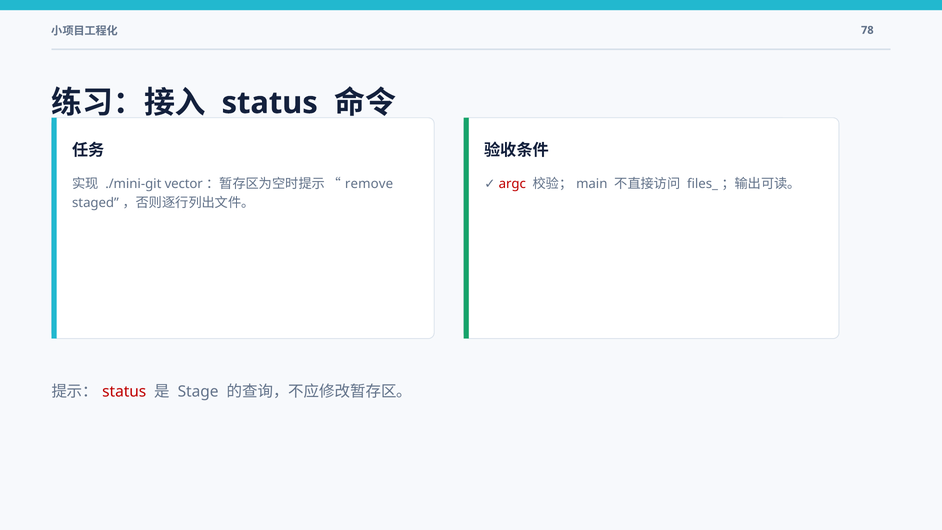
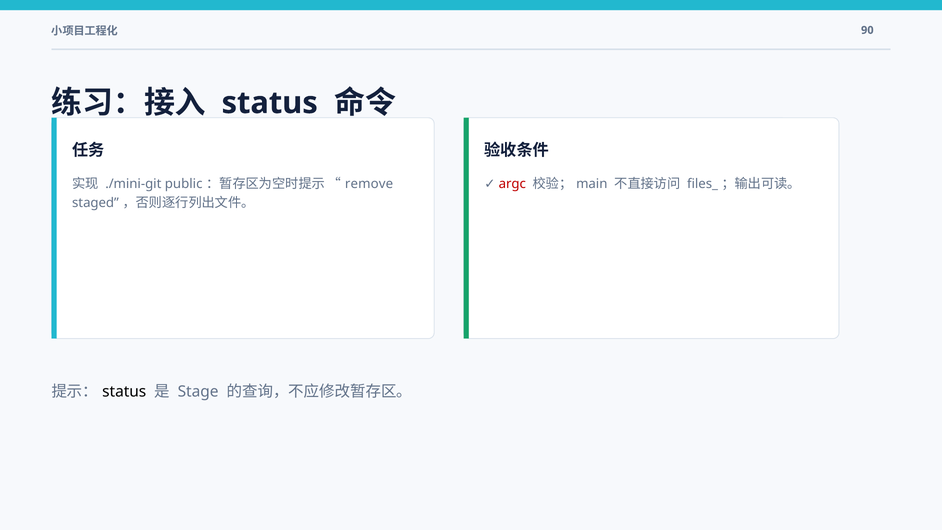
78: 78 -> 90
vector: vector -> public
status at (124, 392) colour: red -> black
